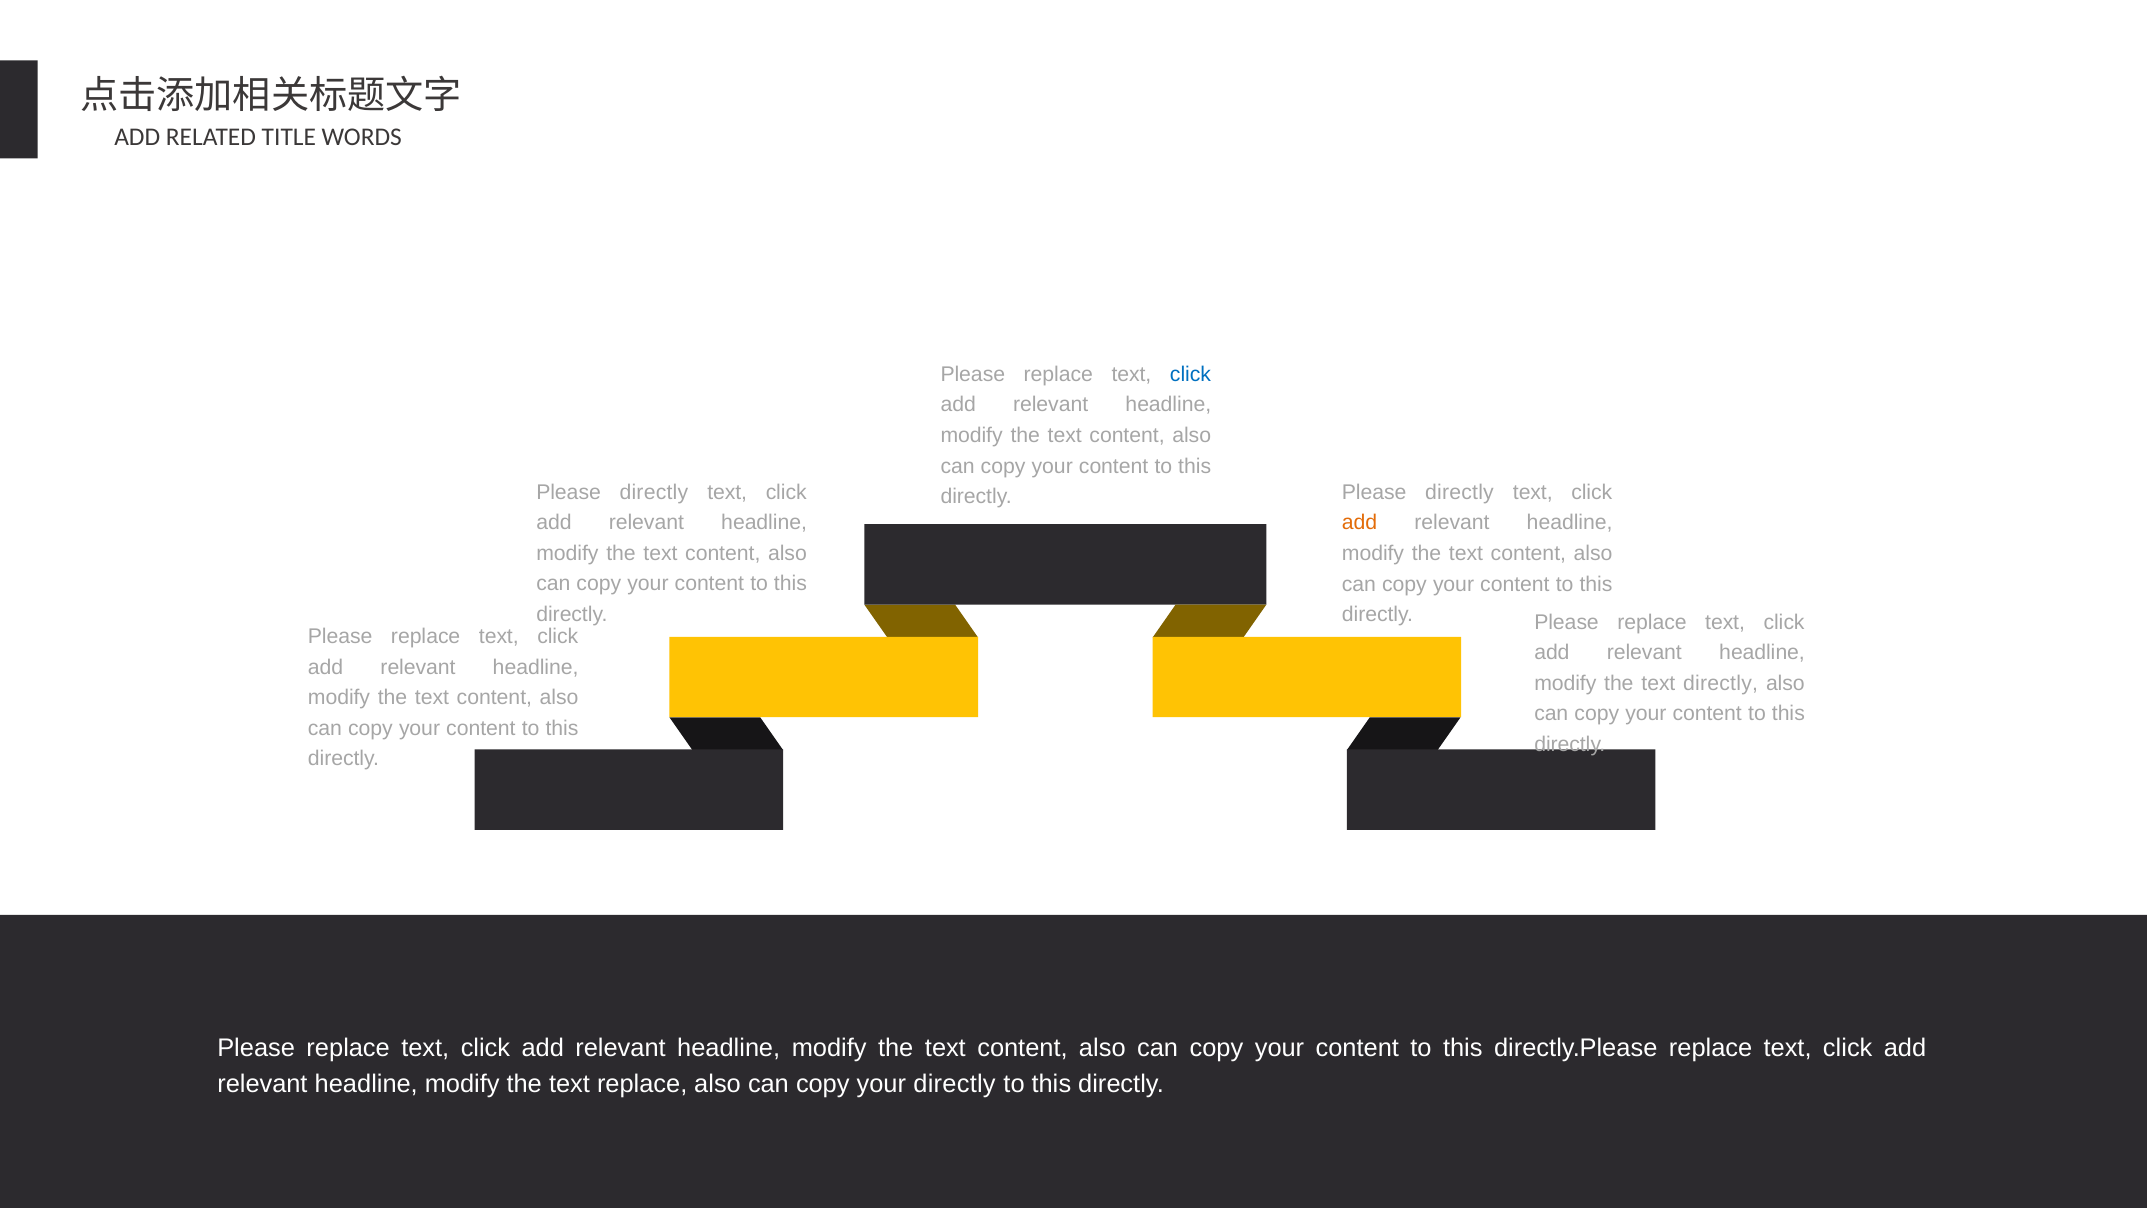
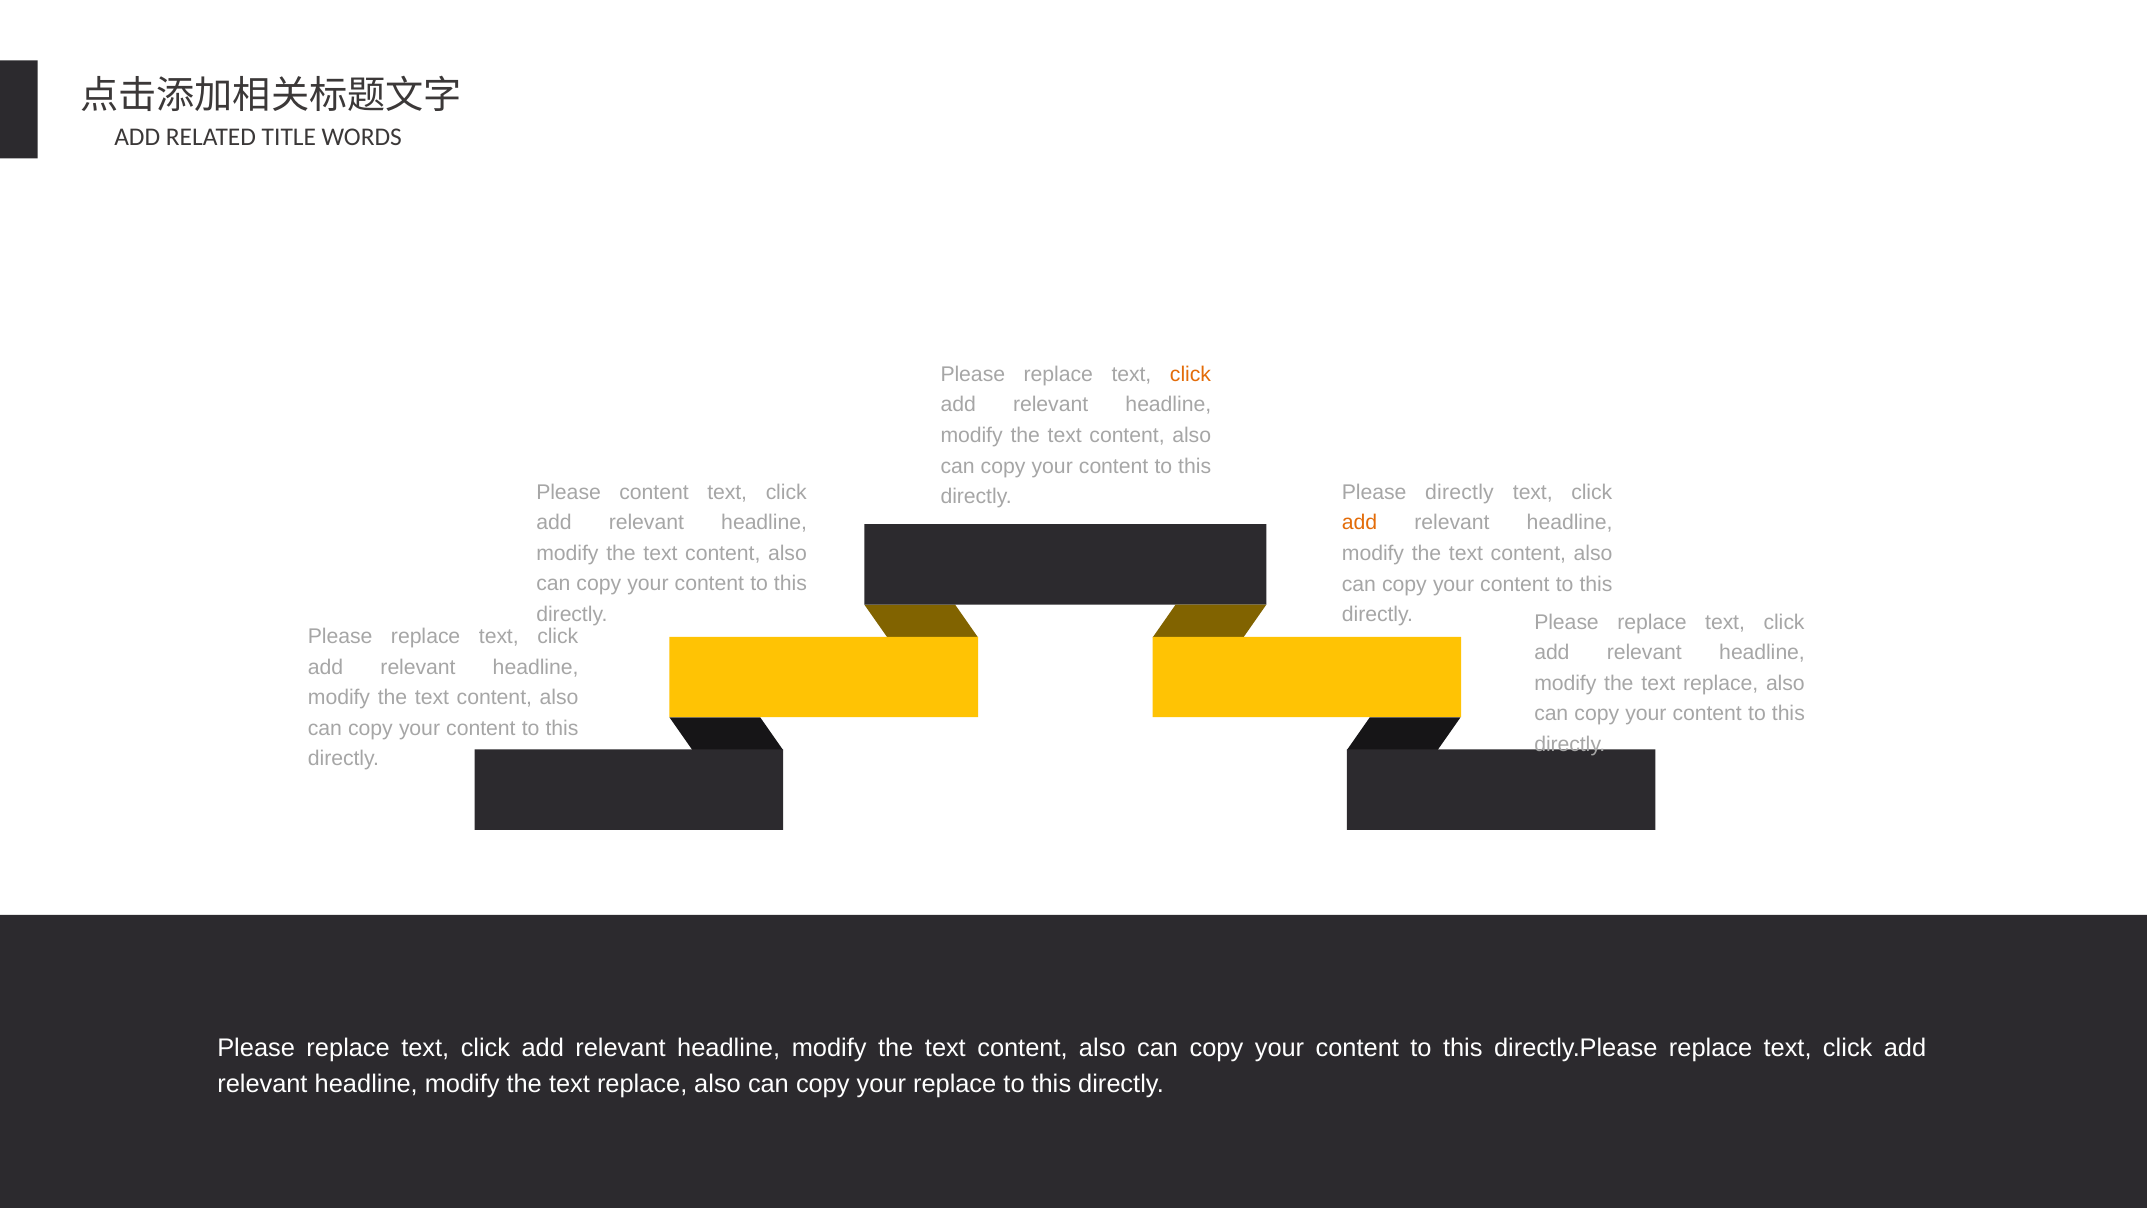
click at (1190, 374) colour: blue -> orange
directly at (654, 492): directly -> content
directly at (1721, 683): directly -> replace
your directly: directly -> replace
